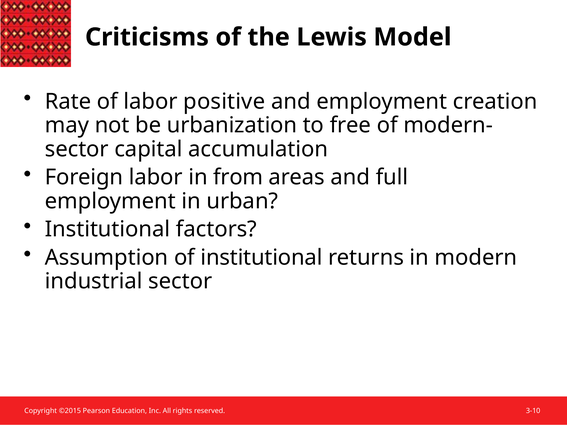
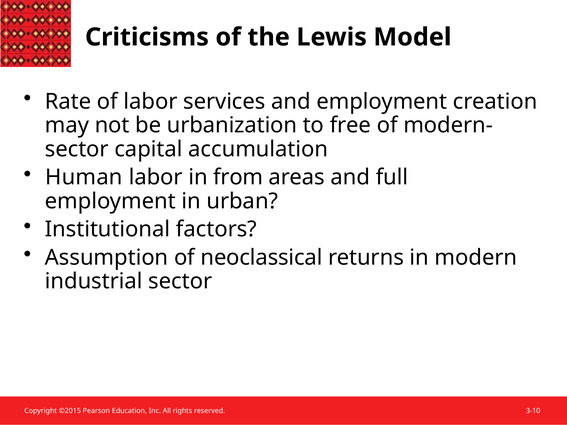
positive: positive -> services
Foreign: Foreign -> Human
of institutional: institutional -> neoclassical
